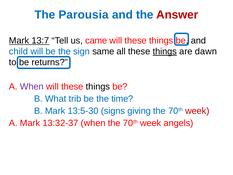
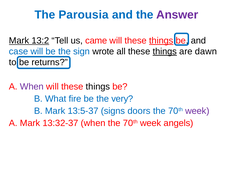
Answer colour: red -> purple
13:7: 13:7 -> 13:2
things at (161, 41) underline: none -> present
child: child -> case
same: same -> wrote
trib: trib -> fire
time: time -> very
13:5-30: 13:5-30 -> 13:5-37
giving: giving -> doors
week at (197, 111) colour: red -> purple
